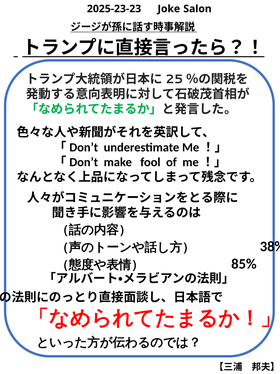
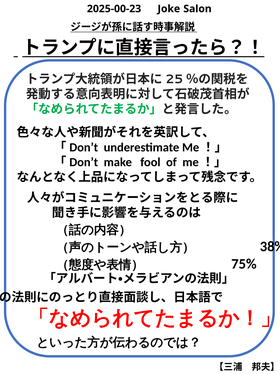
2025-23-23: 2025-23-23 -> 2025-00-23
85%: 85% -> 75%
